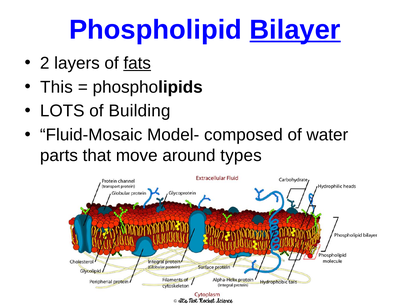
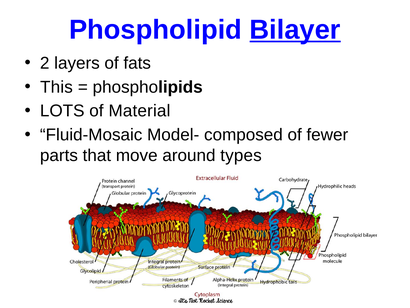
fats underline: present -> none
Building: Building -> Material
water: water -> fewer
